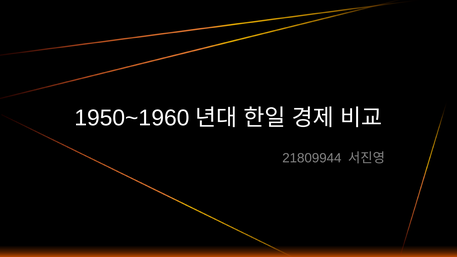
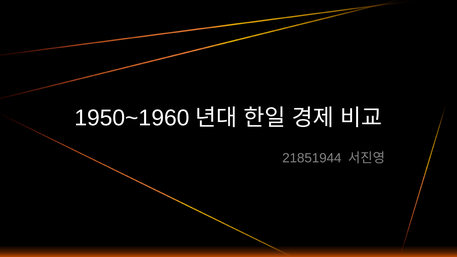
21809944: 21809944 -> 21851944
